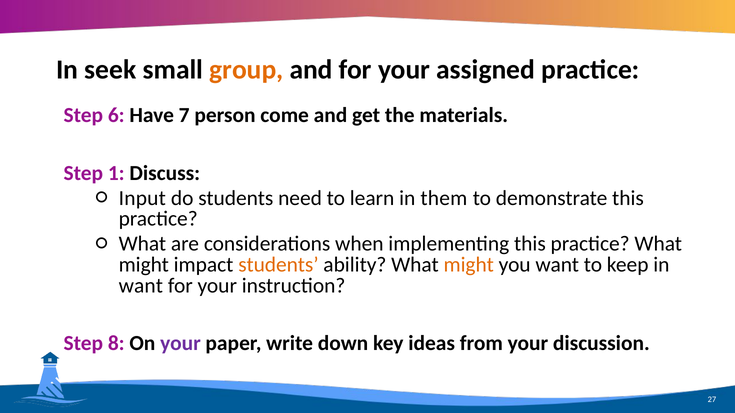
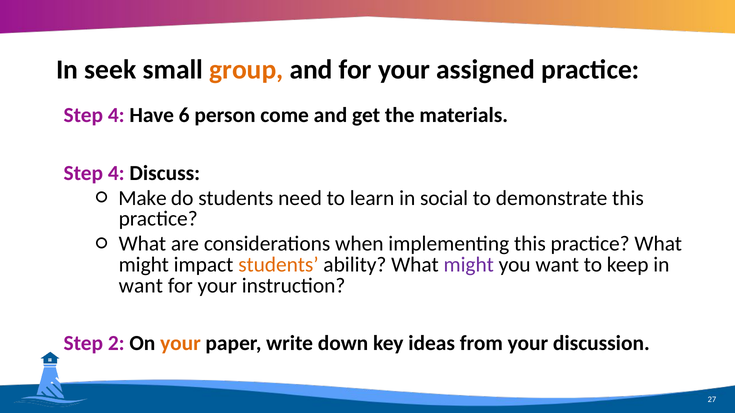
6 at (116, 116): 6 -> 4
7: 7 -> 6
1 at (116, 173): 1 -> 4
Input: Input -> Make
them: them -> social
might at (469, 265) colour: orange -> purple
8: 8 -> 2
your at (180, 344) colour: purple -> orange
